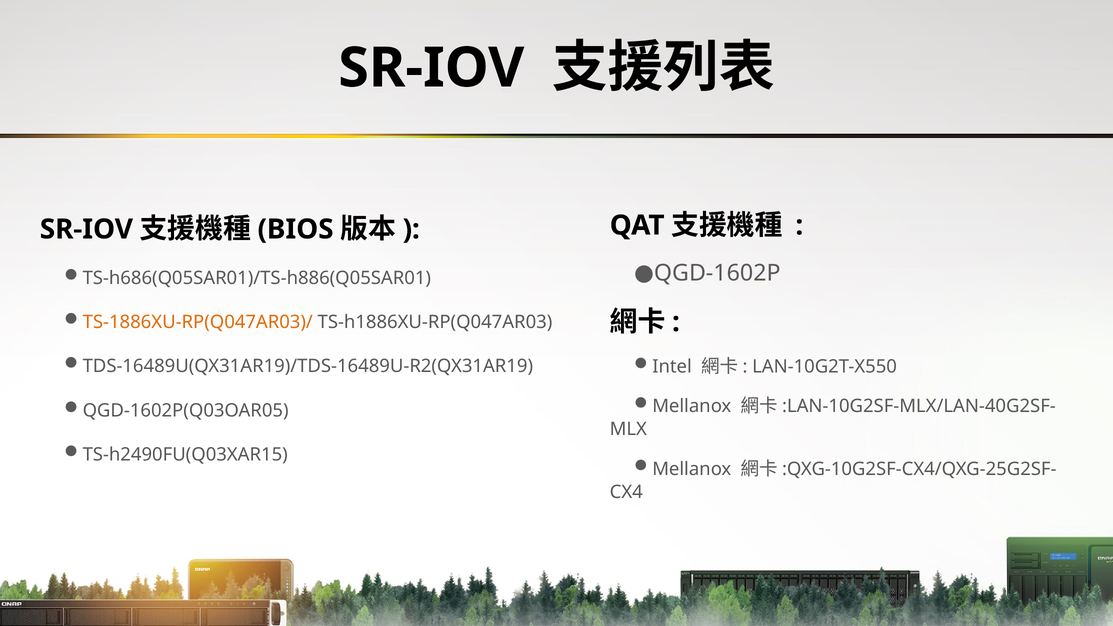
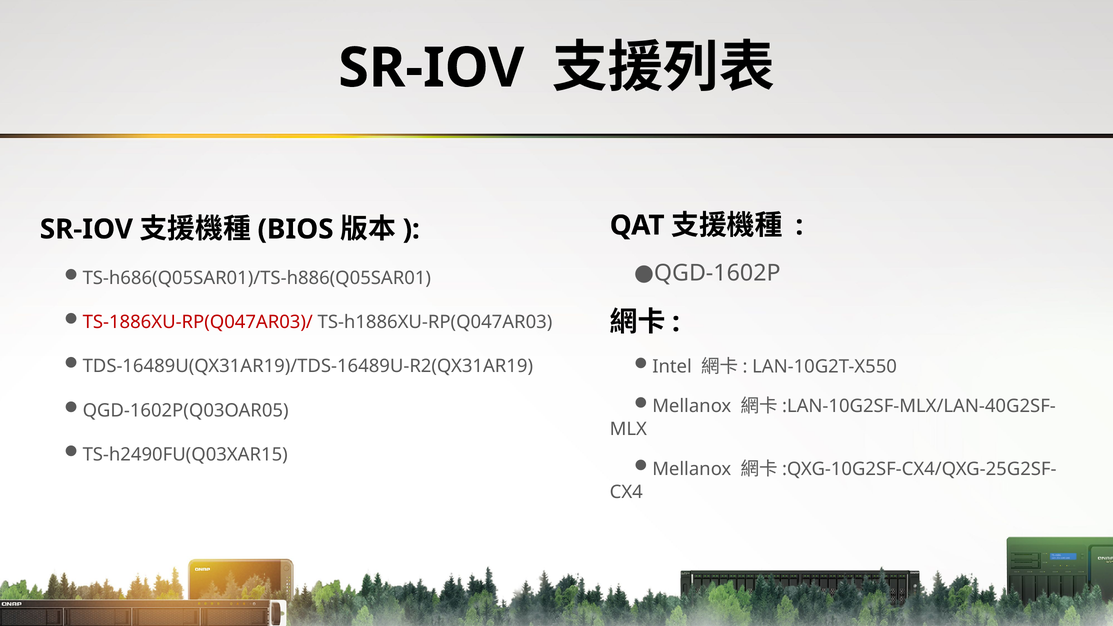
TS-1886XU-RP(Q047AR03)/ colour: orange -> red
